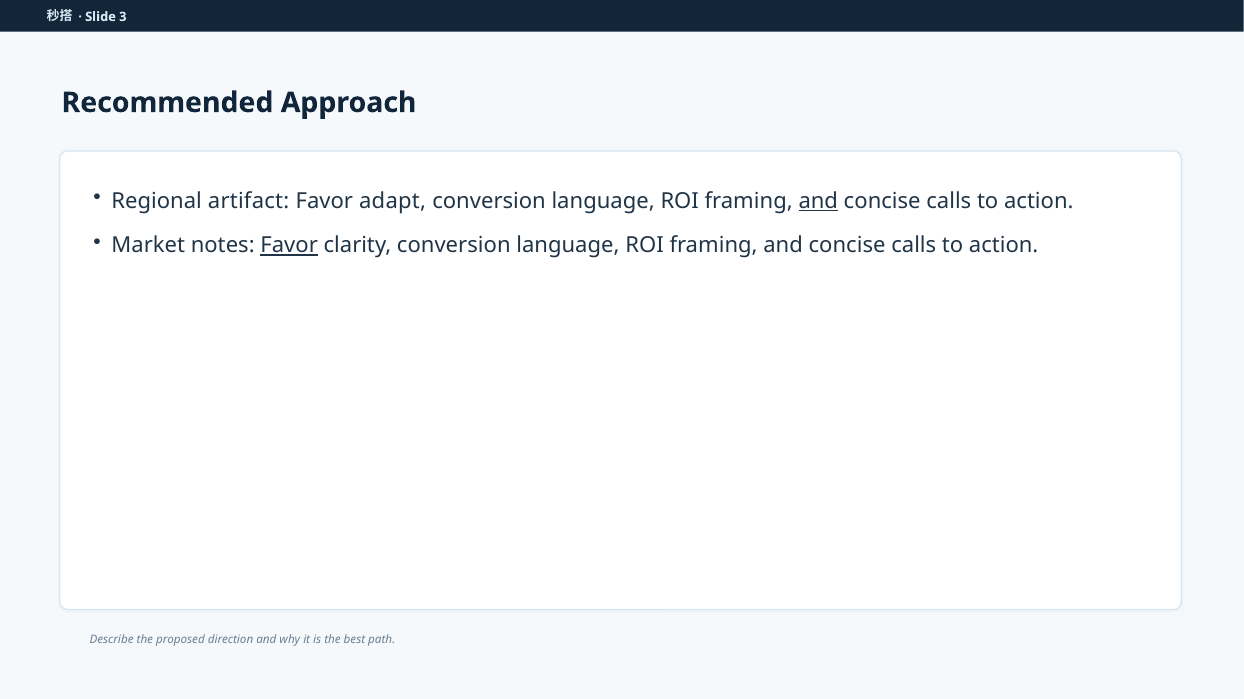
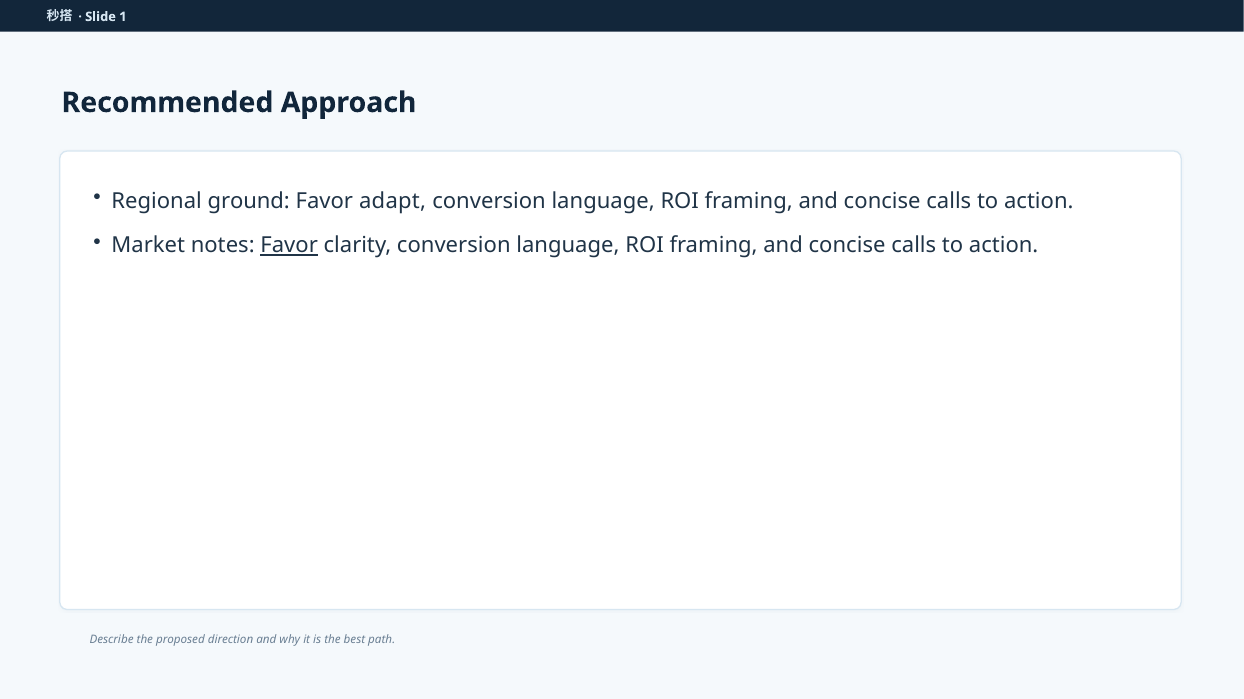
3: 3 -> 1
artifact: artifact -> ground
and at (818, 201) underline: present -> none
